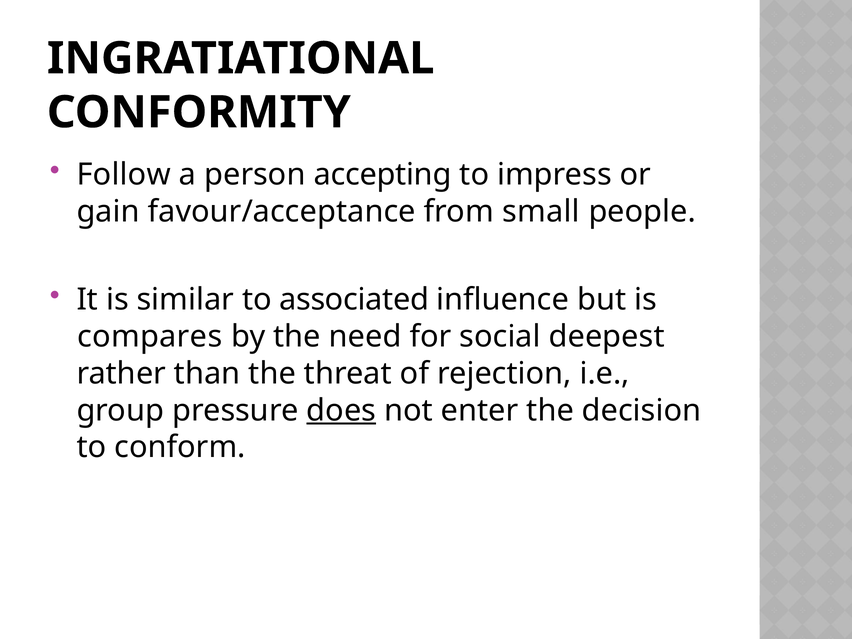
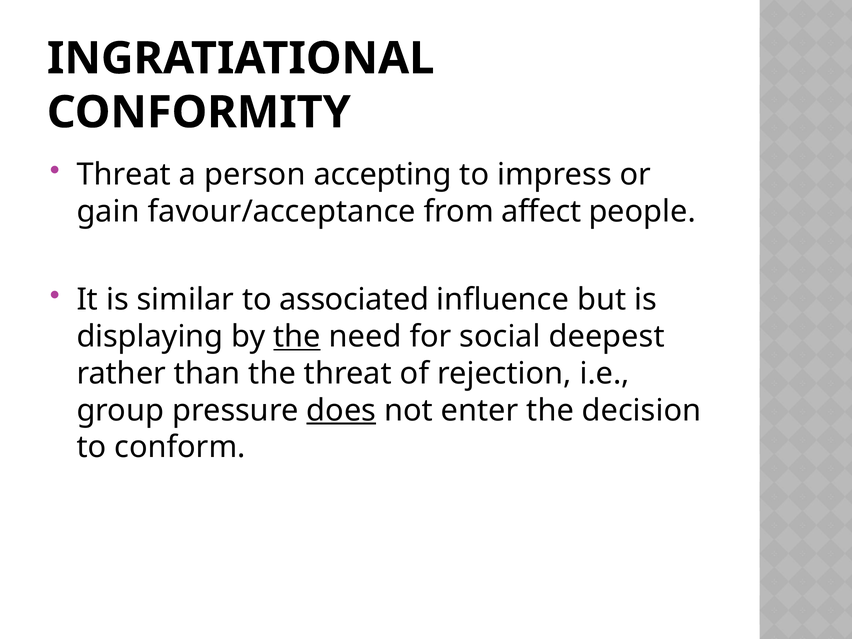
Follow at (124, 175): Follow -> Threat
small: small -> affect
compares: compares -> displaying
the at (297, 337) underline: none -> present
